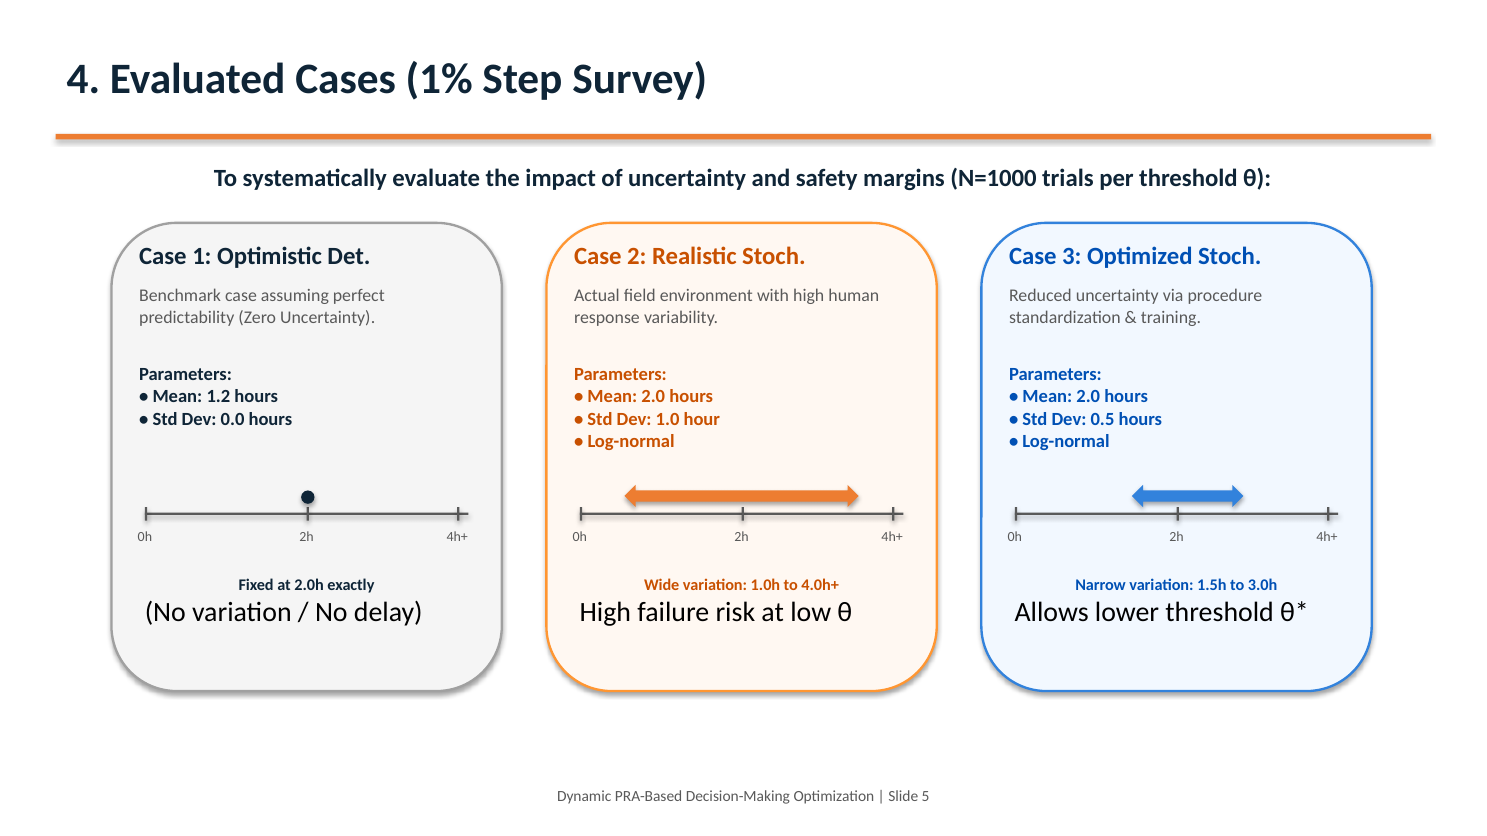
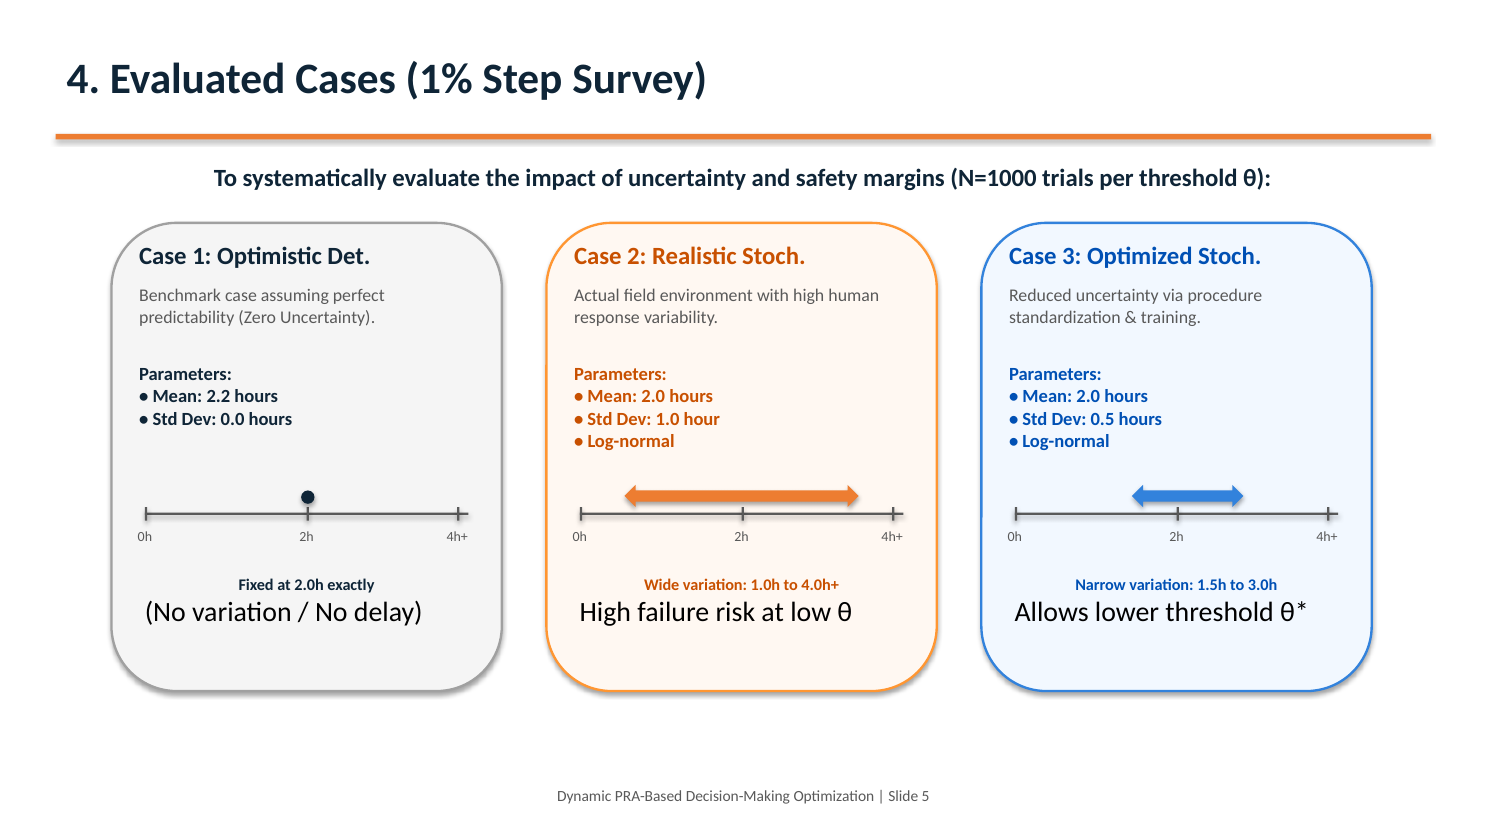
1.2: 1.2 -> 2.2
